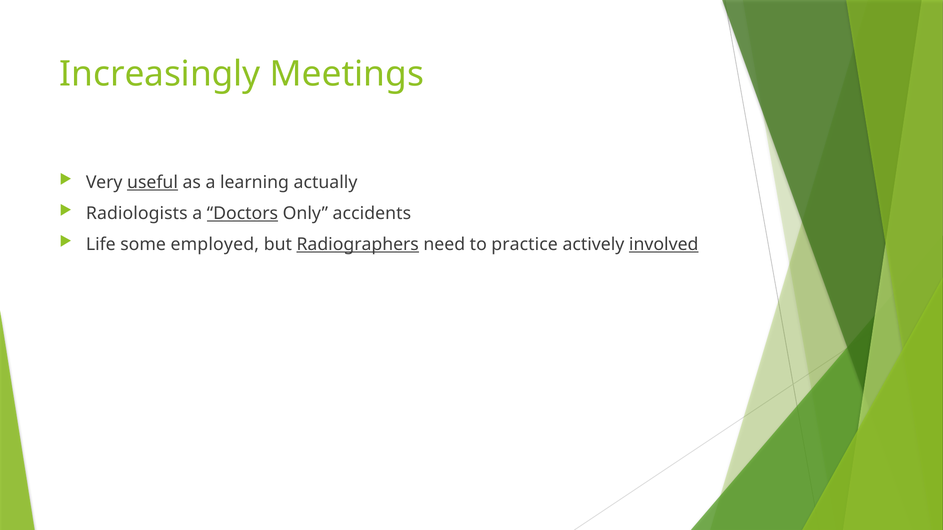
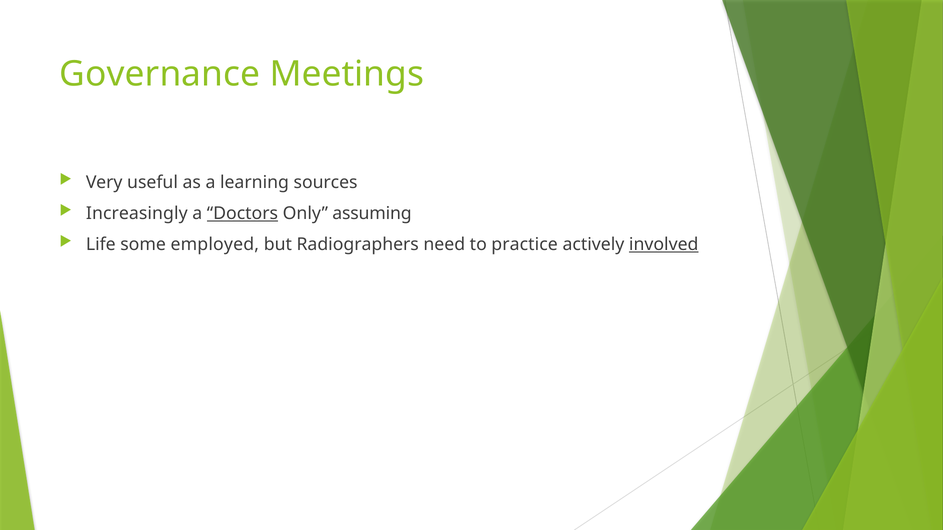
Increasingly: Increasingly -> Governance
useful underline: present -> none
actually: actually -> sources
Radiologists: Radiologists -> Increasingly
accidents: accidents -> assuming
Radiographers underline: present -> none
